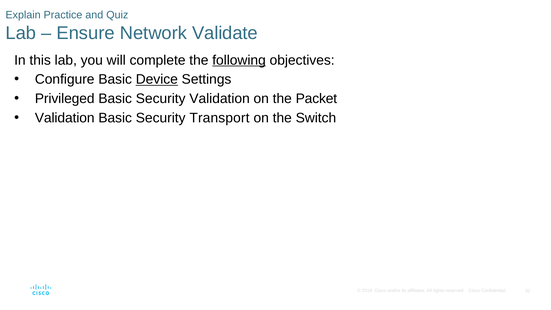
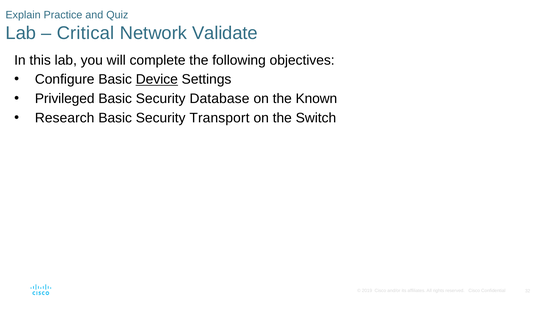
Ensure: Ensure -> Critical
following underline: present -> none
Security Validation: Validation -> Database
Packet: Packet -> Known
Validation at (65, 118): Validation -> Research
